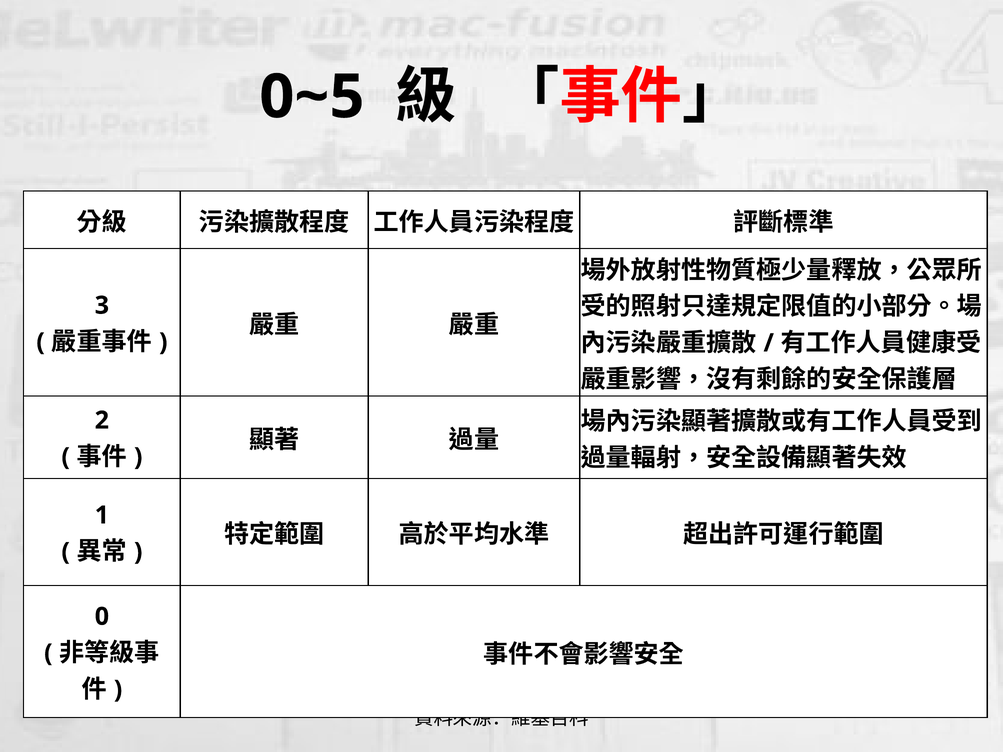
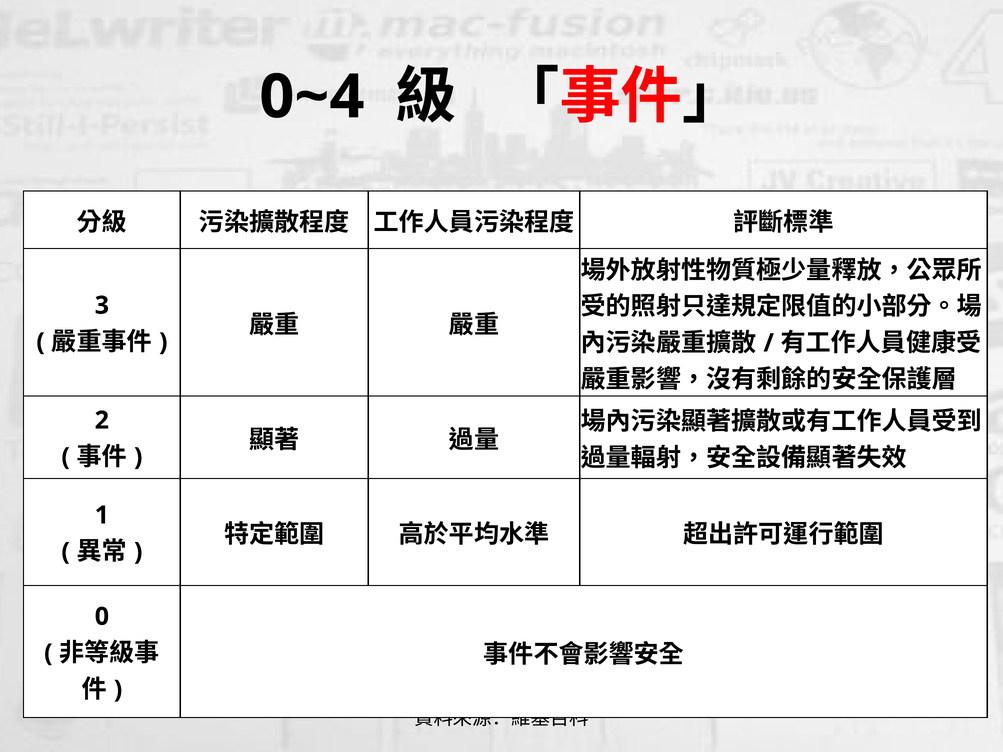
0~5: 0~5 -> 0~4
